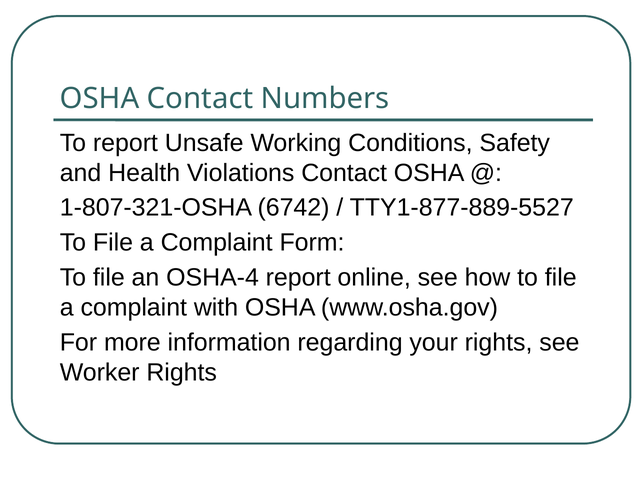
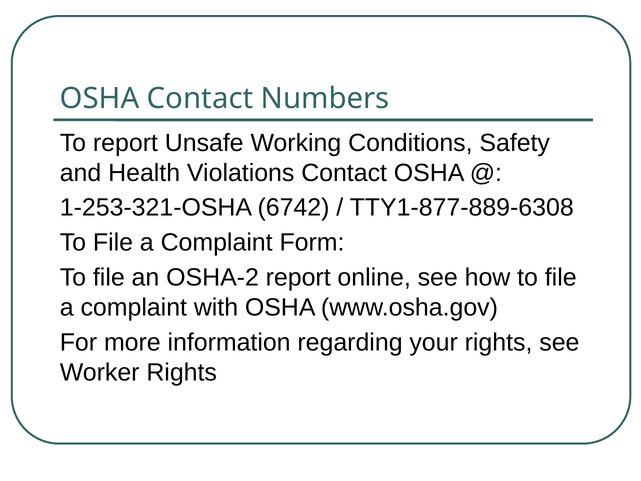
1-807-321-OSHA: 1-807-321-OSHA -> 1-253-321-OSHA
TTY1-877-889-5527: TTY1-877-889-5527 -> TTY1-877-889-6308
OSHA-4: OSHA-4 -> OSHA-2
